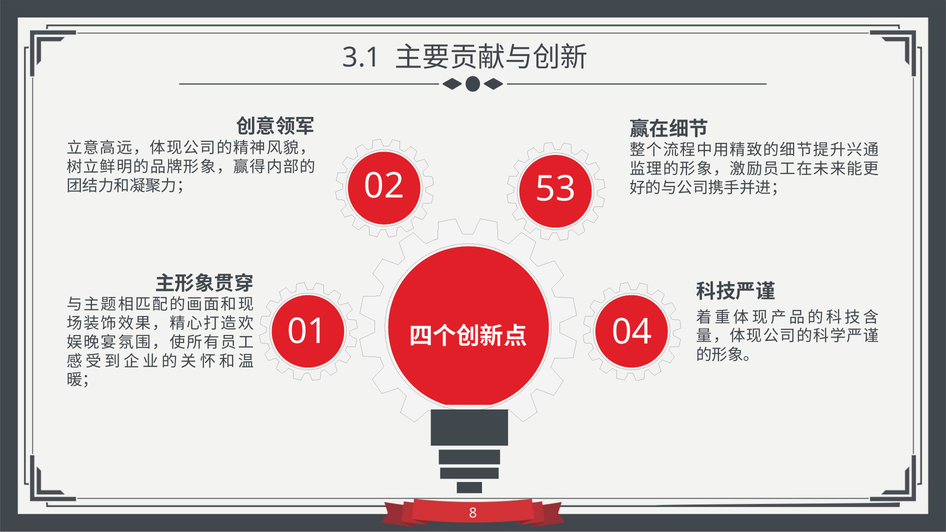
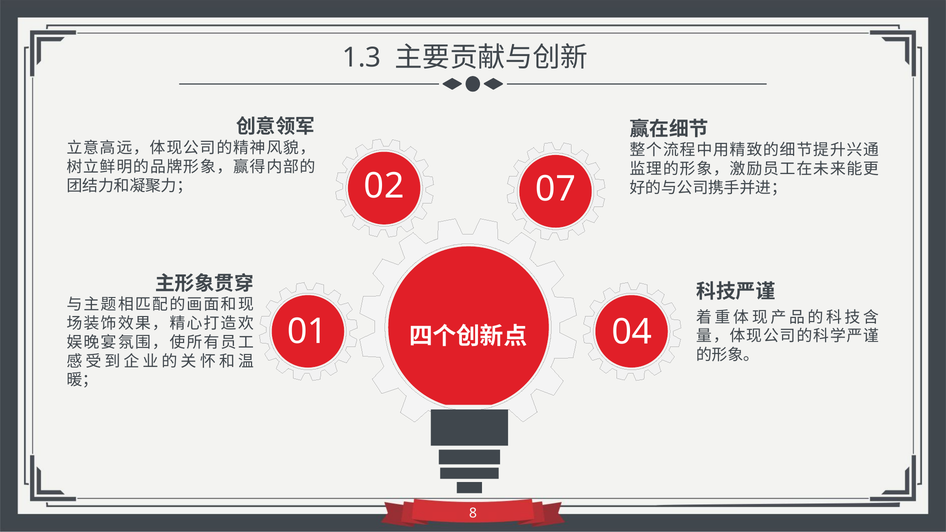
3.1: 3.1 -> 1.3
53: 53 -> 07
